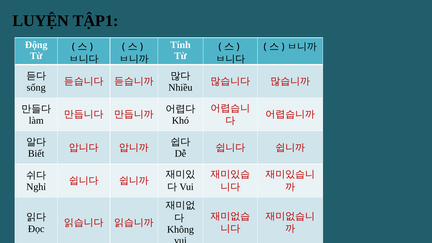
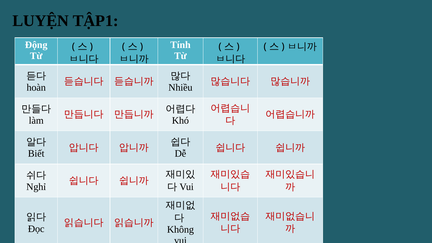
sống: sống -> hoàn
